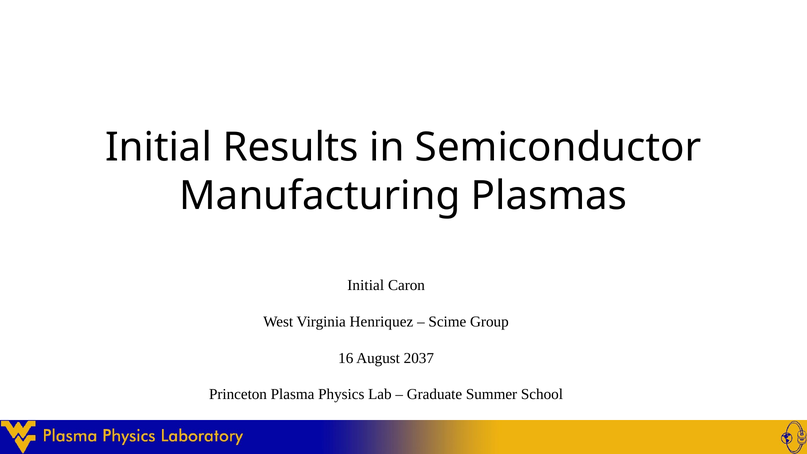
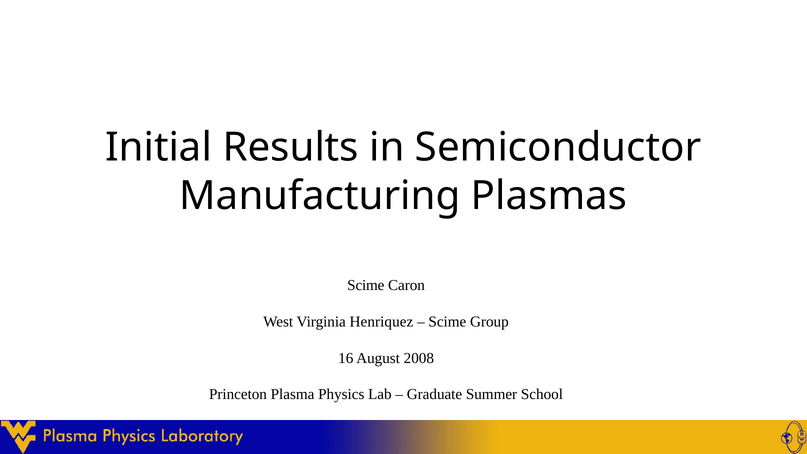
Initial at (366, 285): Initial -> Scime
2037: 2037 -> 2008
